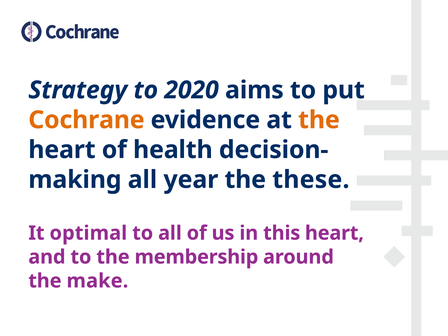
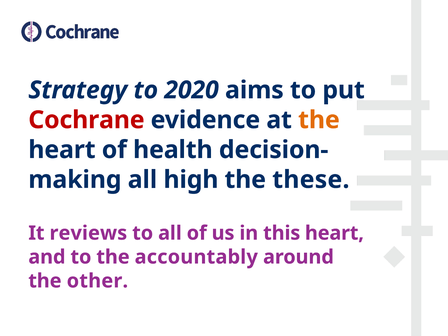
Cochrane colour: orange -> red
year: year -> high
optimal: optimal -> reviews
membership: membership -> accountably
make: make -> other
